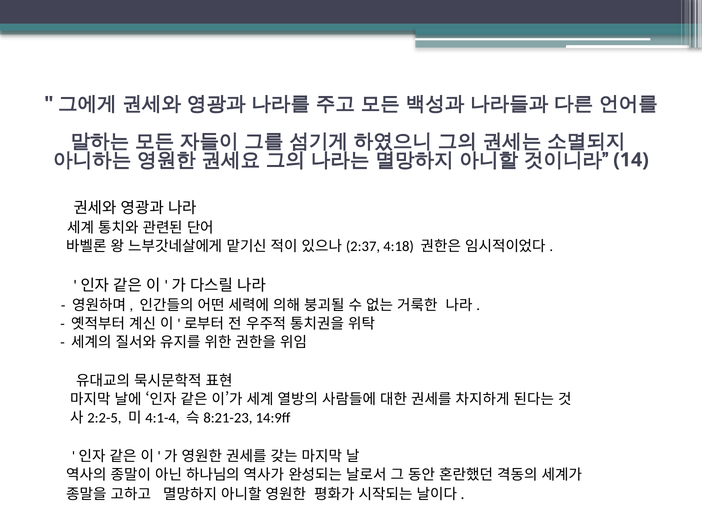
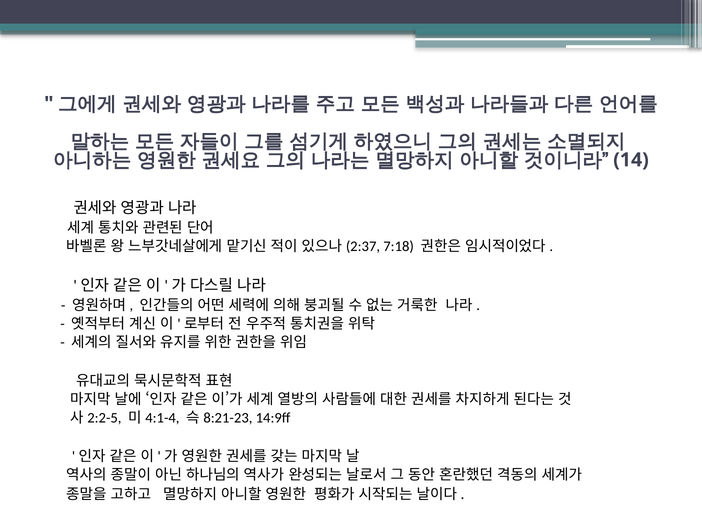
4:18: 4:18 -> 7:18
